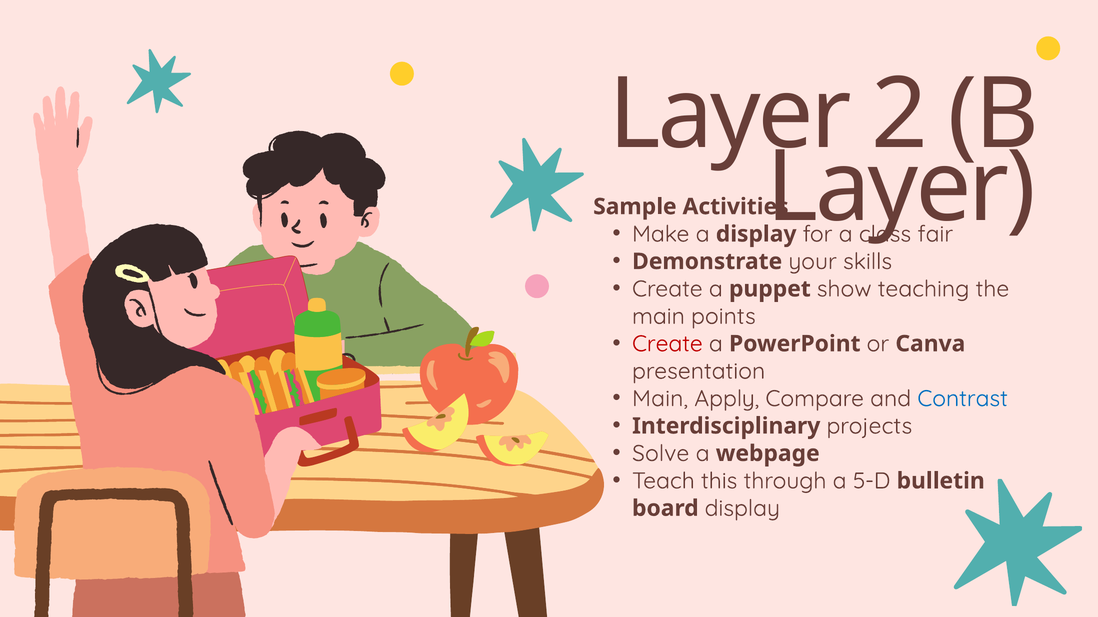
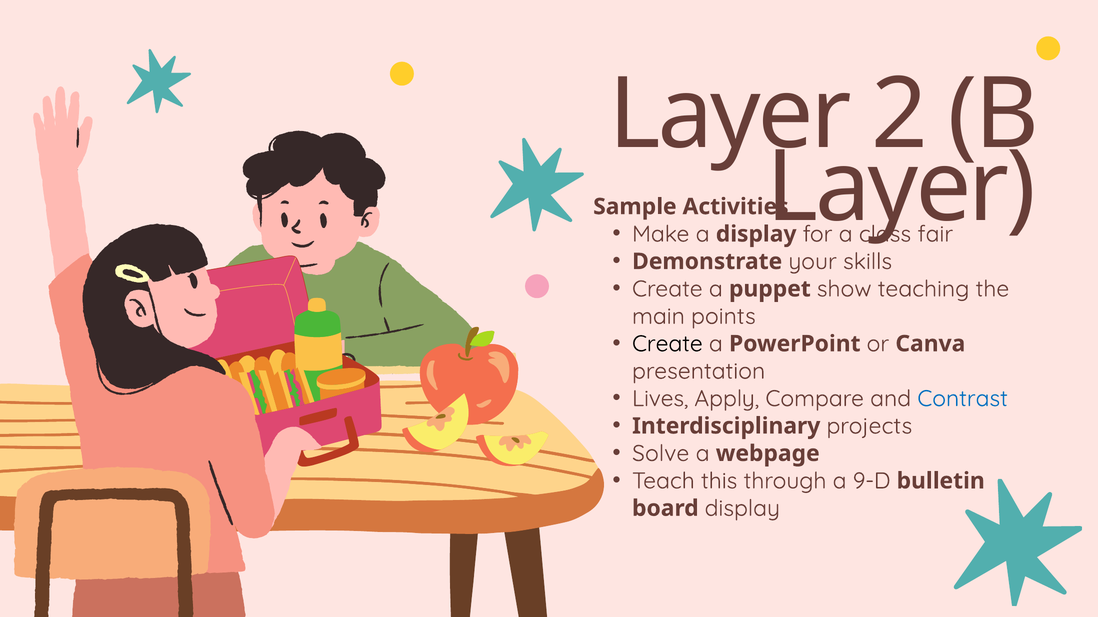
Create at (667, 344) colour: red -> black
Main at (660, 399): Main -> Lives
5-D: 5-D -> 9-D
